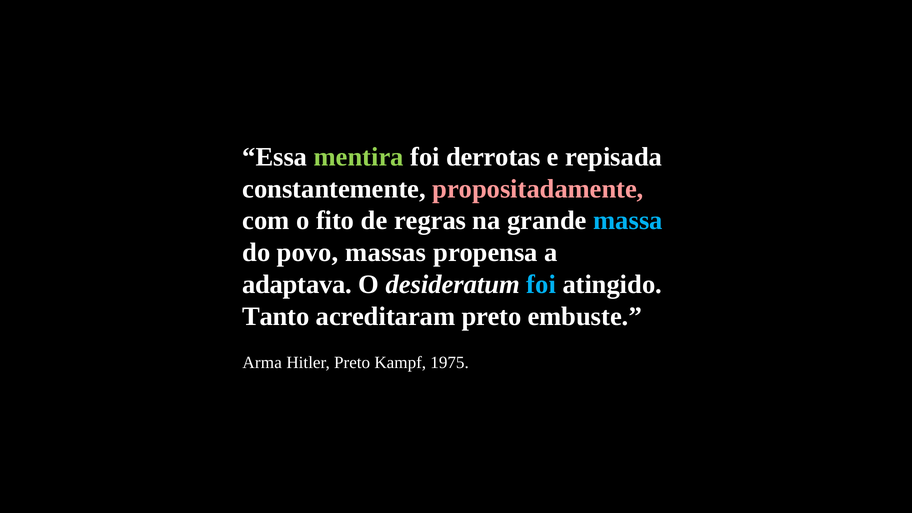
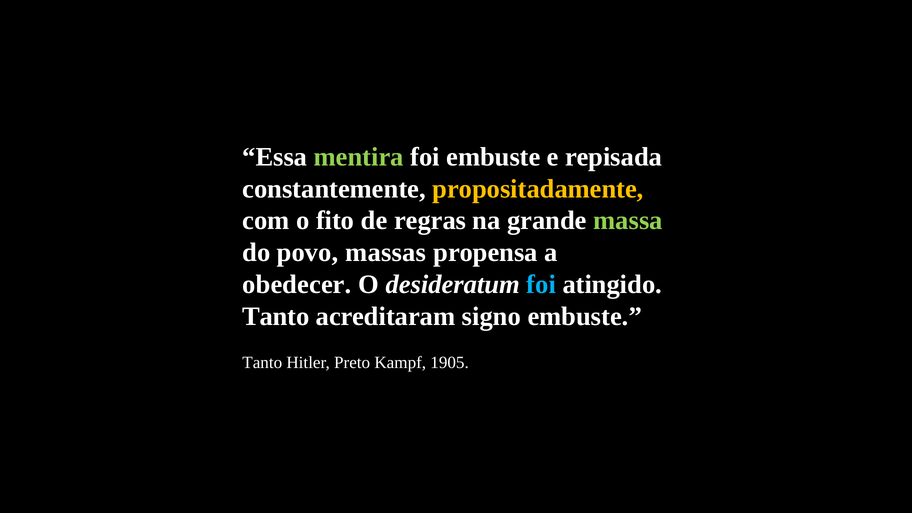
foi derrotas: derrotas -> embuste
propositadamente colour: pink -> yellow
massa colour: light blue -> light green
adaptava: adaptava -> obedecer
acreditaram preto: preto -> signo
Arma at (262, 363): Arma -> Tanto
1975: 1975 -> 1905
